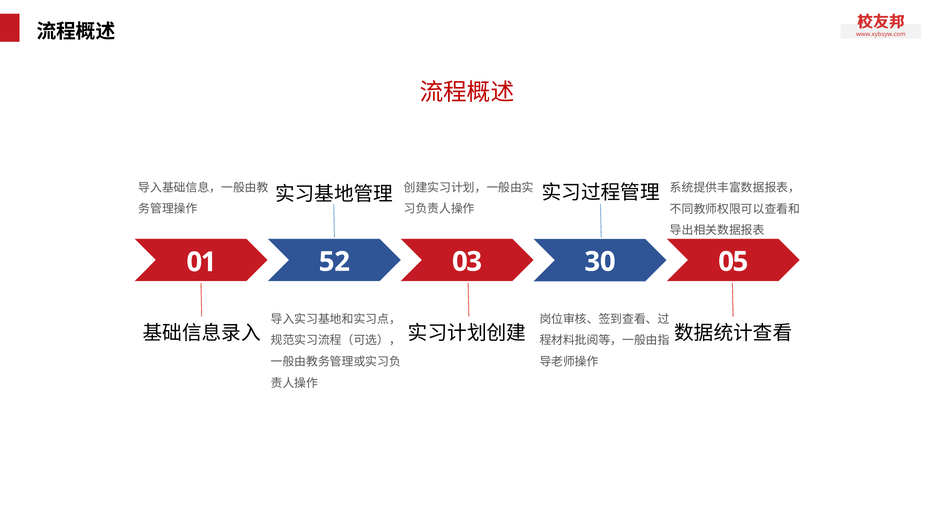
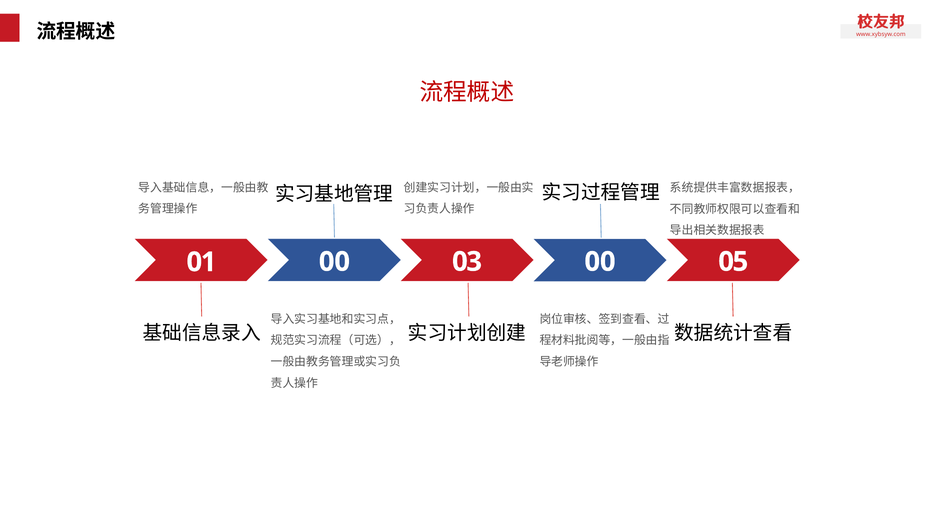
01 52: 52 -> 00
03 30: 30 -> 00
